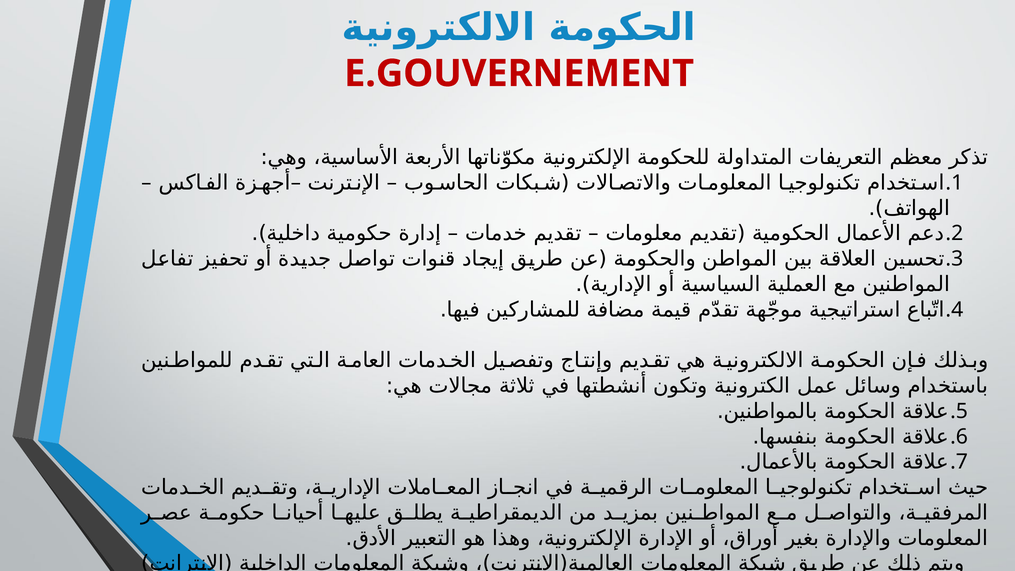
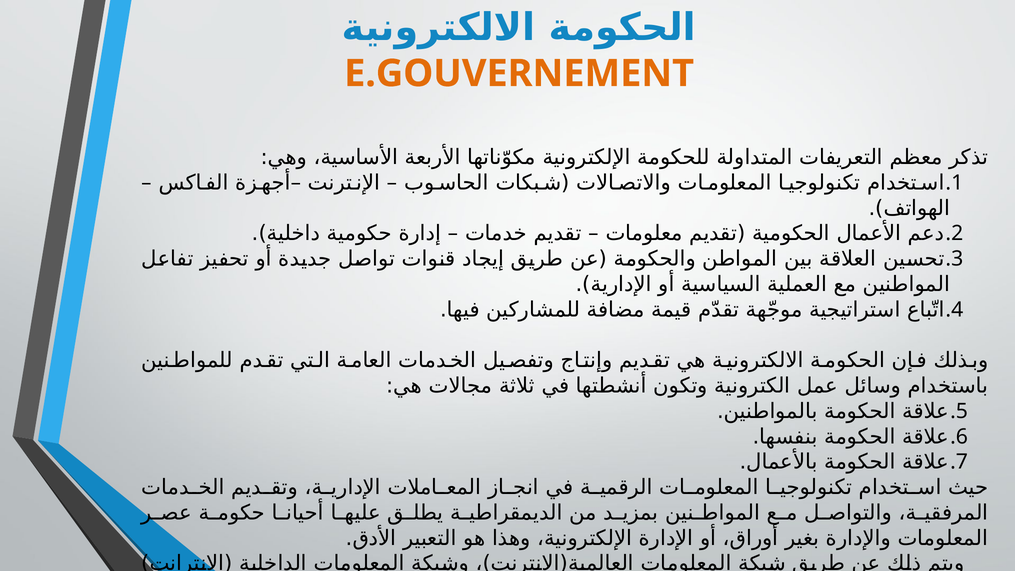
E.GOUVERNEMENT colour: red -> orange
